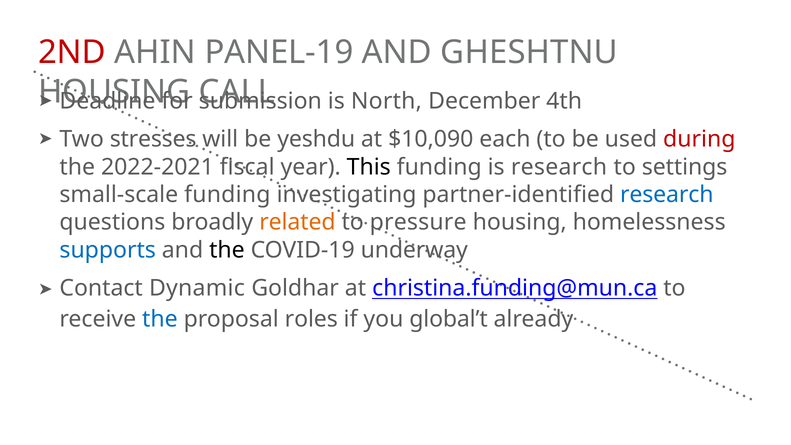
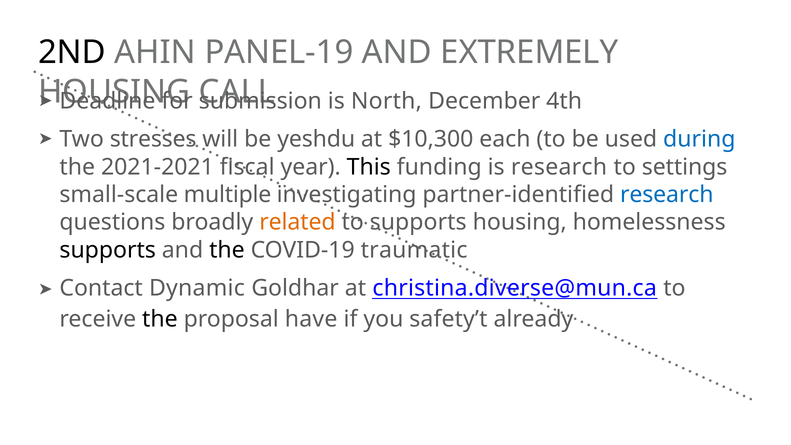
2ND colour: red -> black
GHESHTNU: GHESHTNU -> EXTREMELY
$10,090: $10,090 -> $10,300
during colour: red -> blue
2022-2021: 2022-2021 -> 2021-2021
small-scale funding: funding -> multiple
to pressure: pressure -> supports
supports at (108, 250) colour: blue -> black
underway: underway -> traumatic
christina.funding@mun.ca: christina.funding@mun.ca -> christina.diverse@mun.ca
the at (160, 319) colour: blue -> black
roles: roles -> have
global’t: global’t -> safety’t
